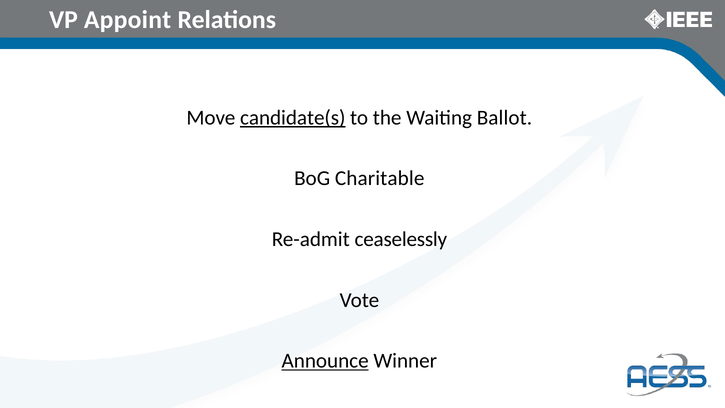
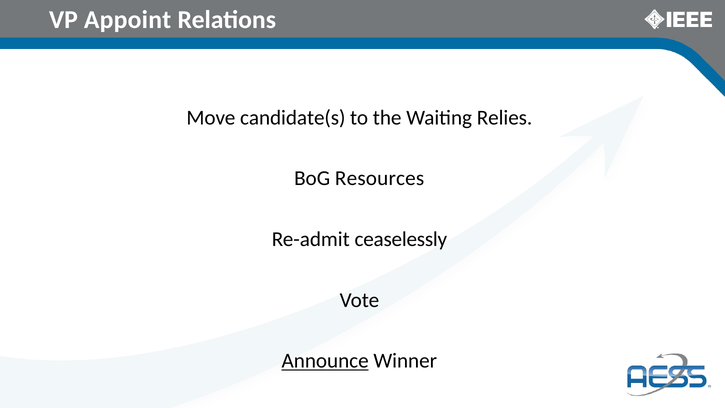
candidate(s underline: present -> none
Ballot: Ballot -> Relies
Charitable: Charitable -> Resources
